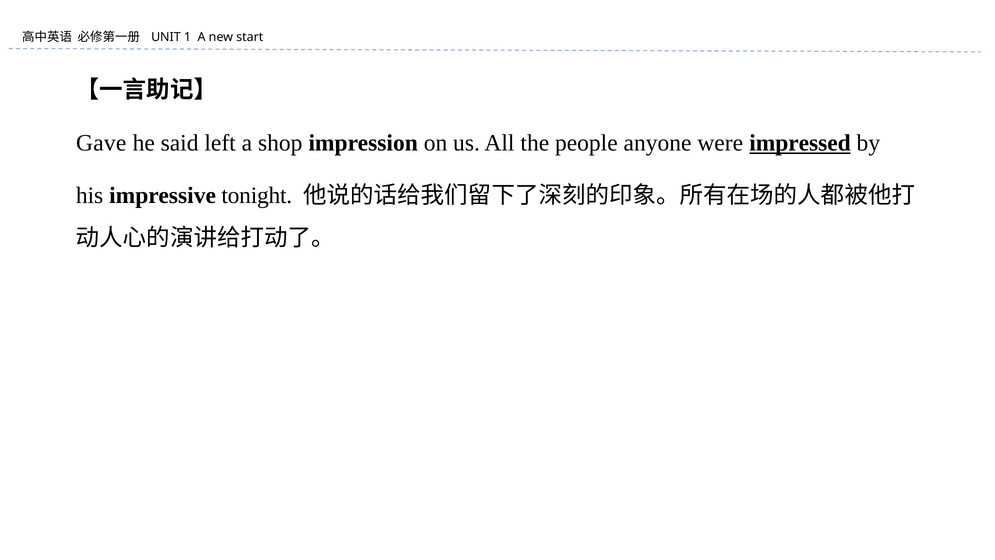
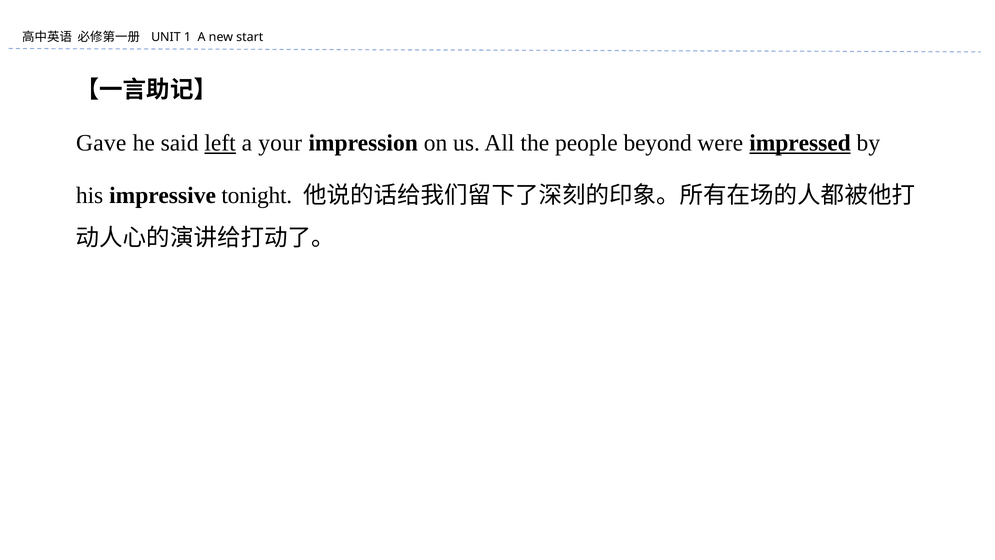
left underline: none -> present
shop: shop -> your
anyone: anyone -> beyond
